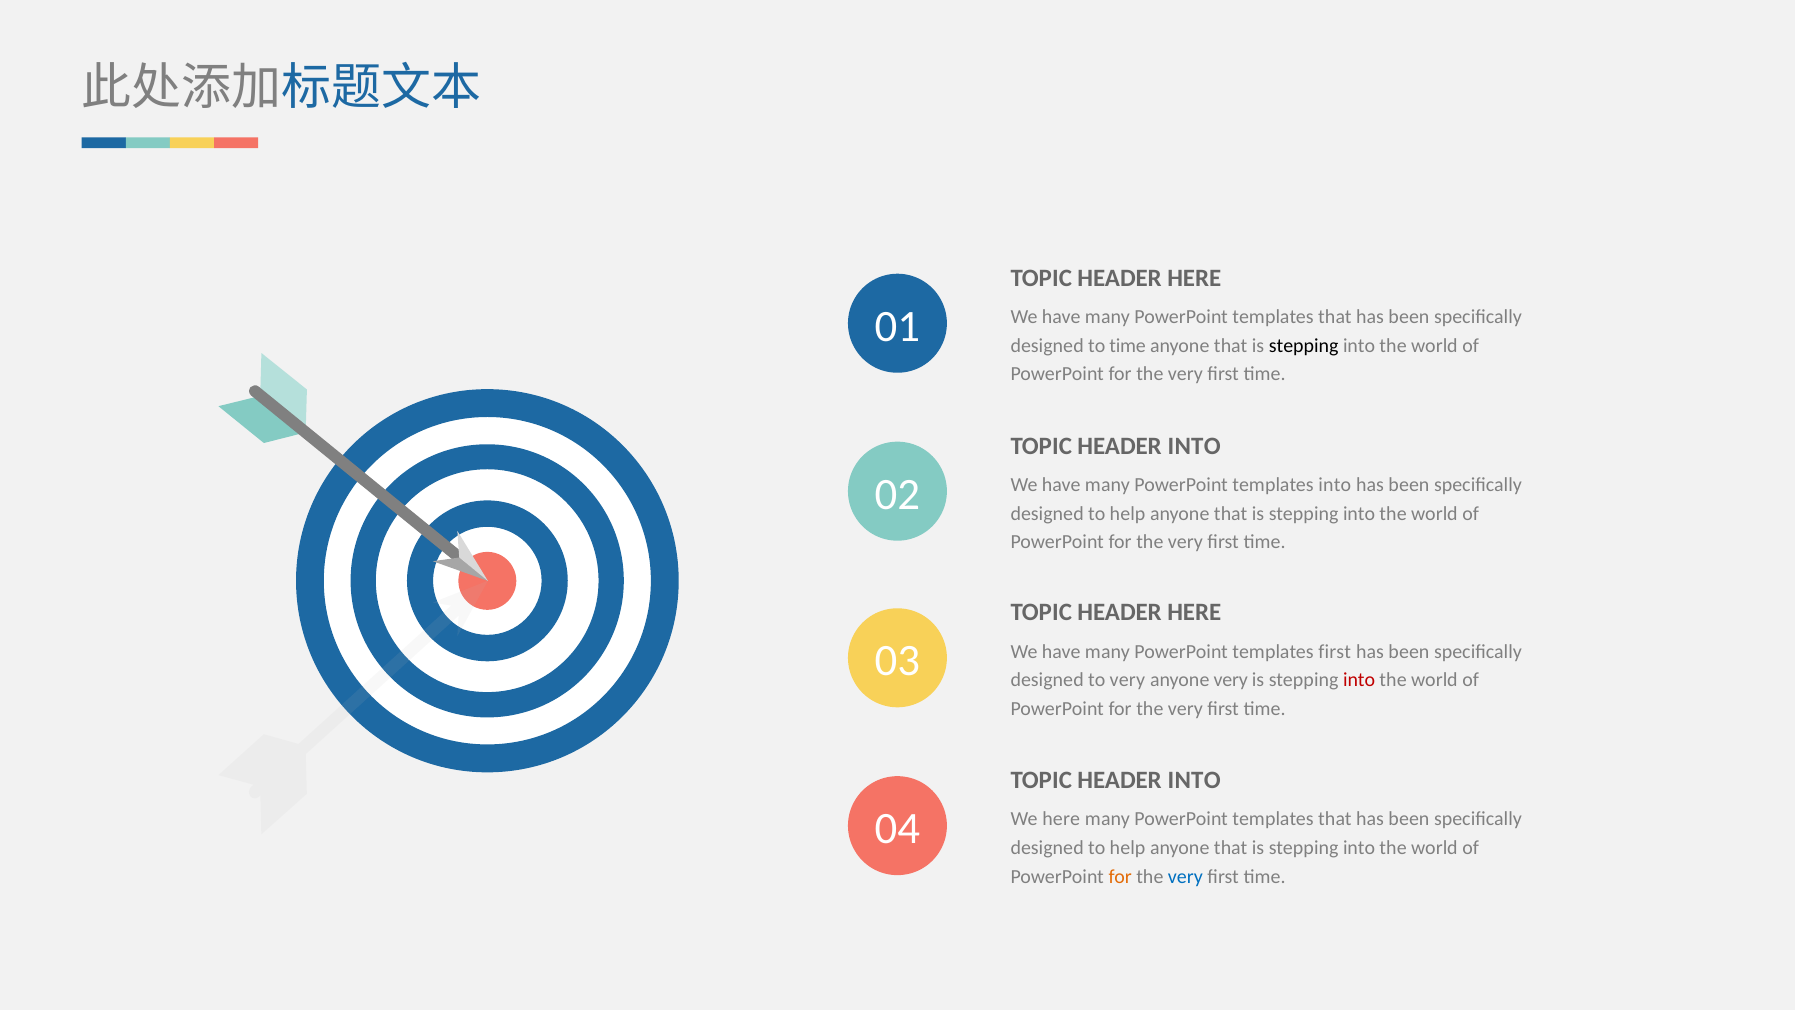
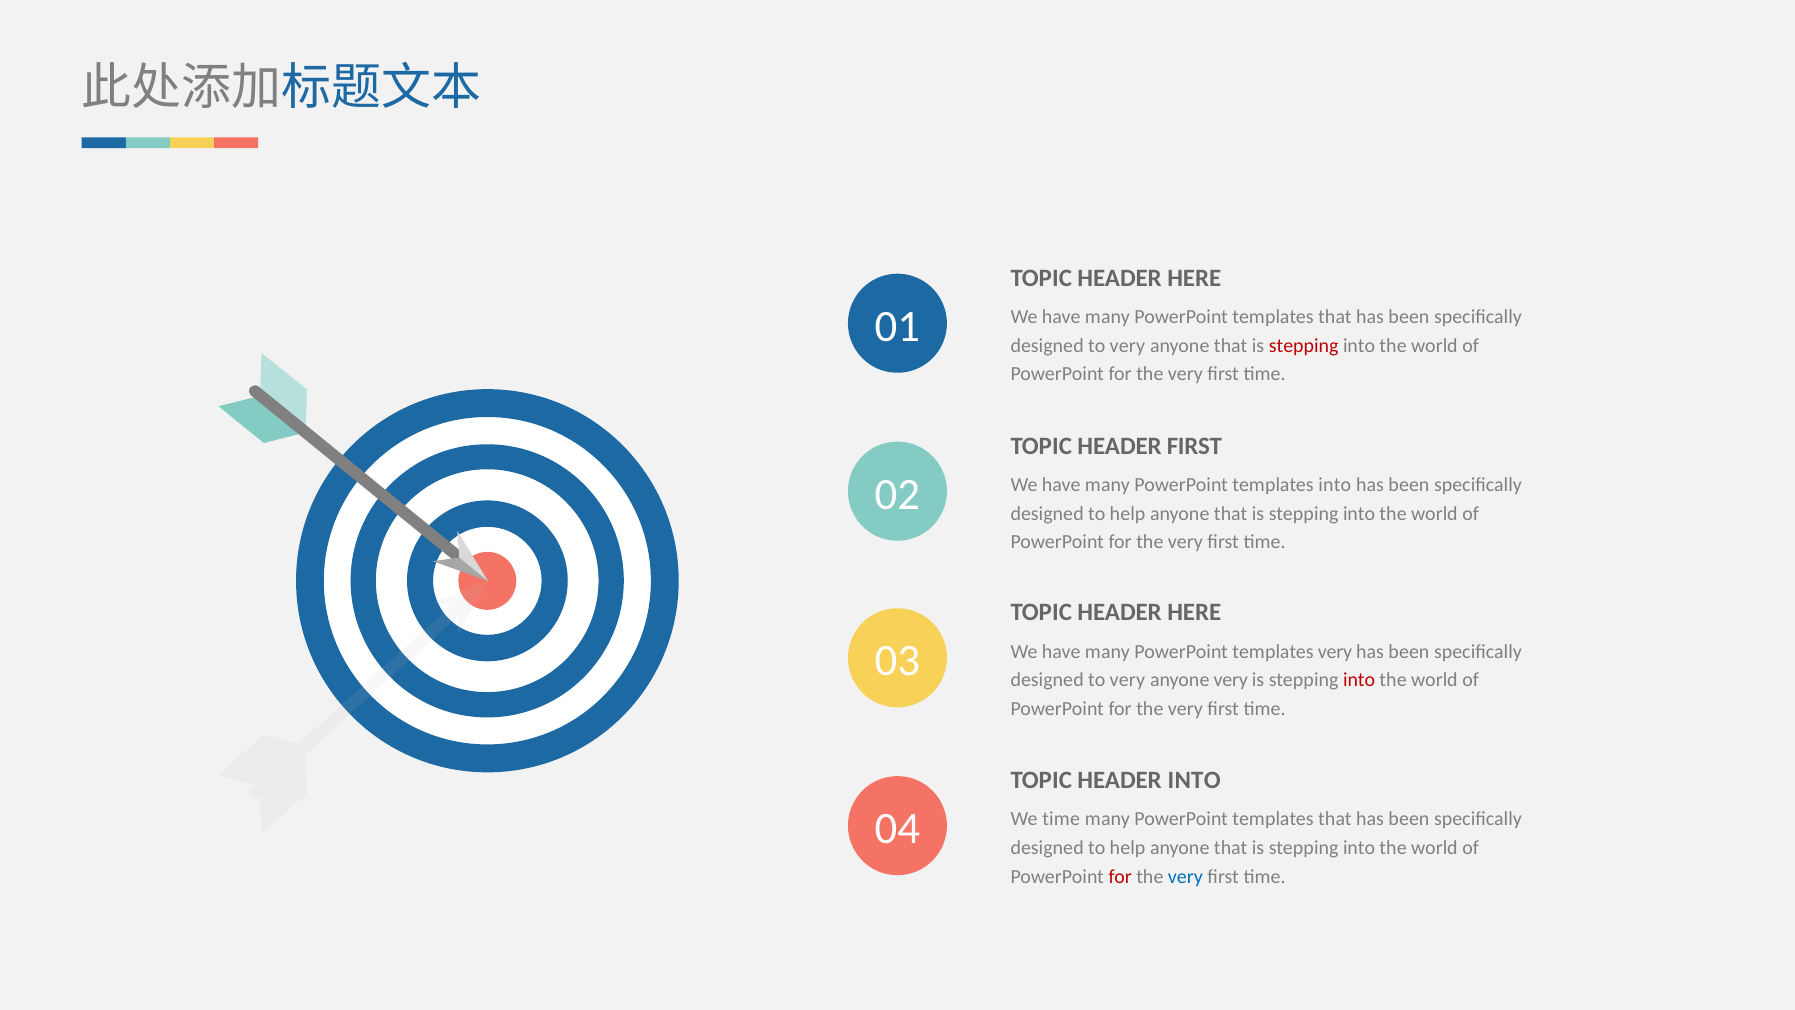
time at (1128, 346): time -> very
stepping at (1304, 346) colour: black -> red
INTO at (1194, 446): INTO -> FIRST
templates first: first -> very
We here: here -> time
for at (1120, 876) colour: orange -> red
